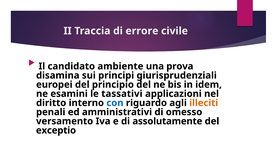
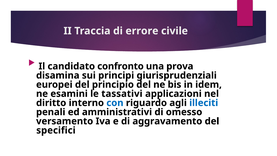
ambiente: ambiente -> confronto
illeciti colour: orange -> blue
assolutamente: assolutamente -> aggravamento
exceptio: exceptio -> specifici
